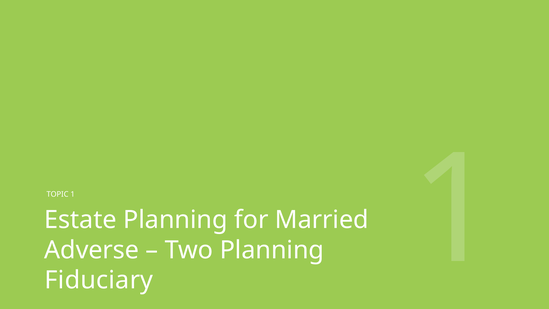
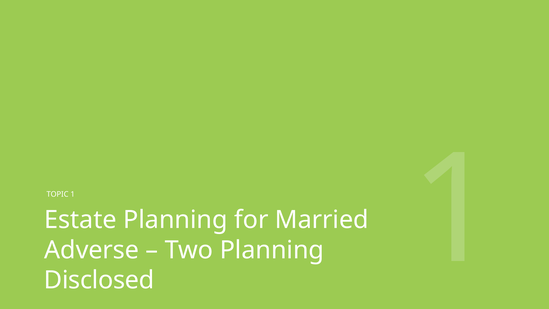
Fiduciary: Fiduciary -> Disclosed
